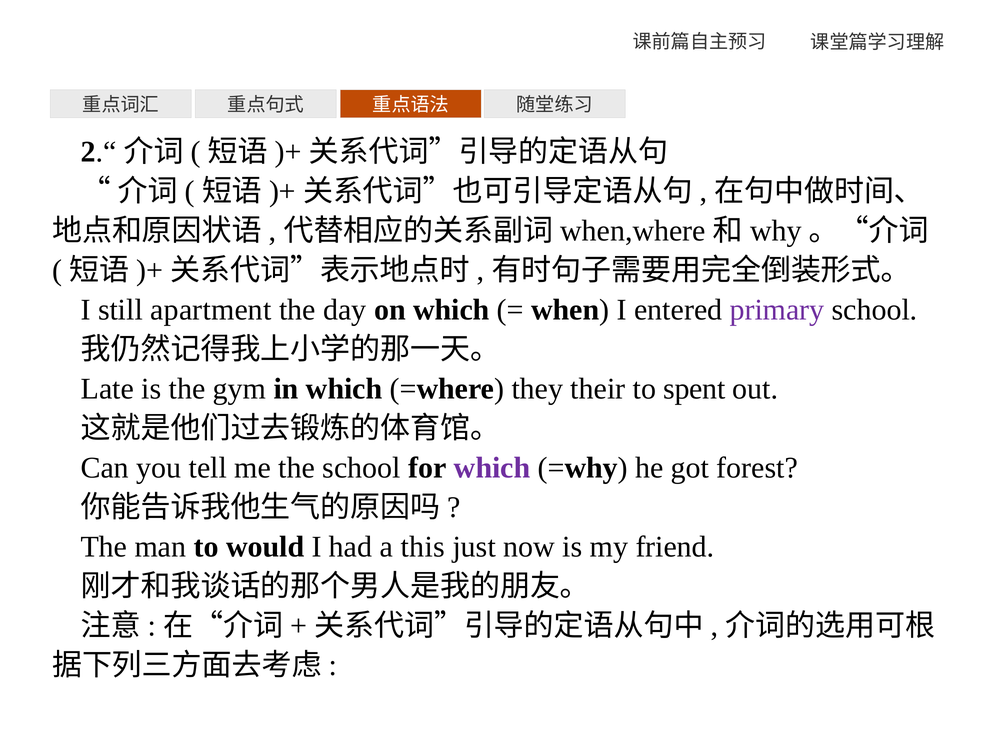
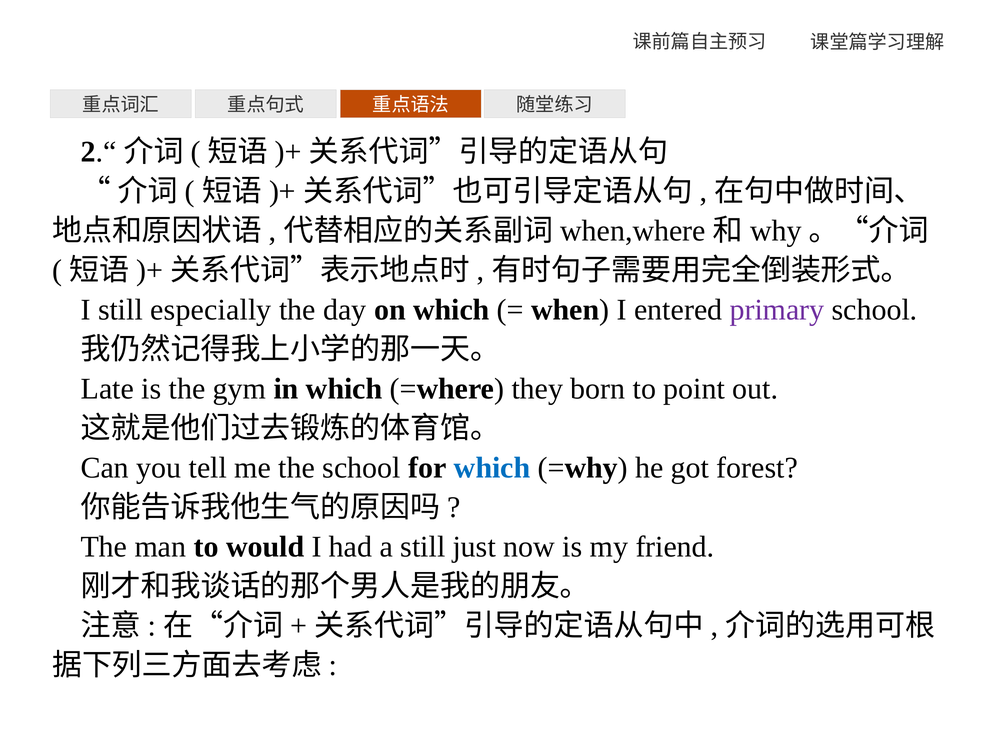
apartment: apartment -> especially
their: their -> born
spent: spent -> point
which at (492, 468) colour: purple -> blue
a this: this -> still
